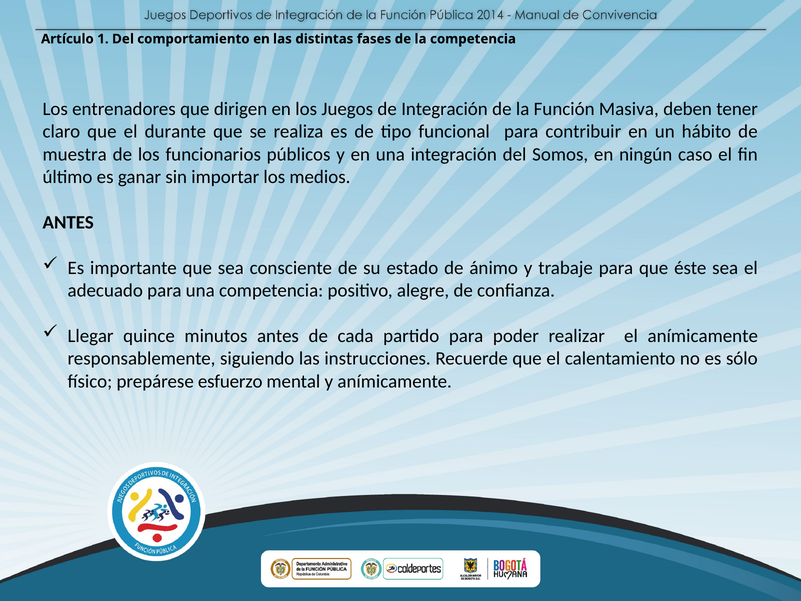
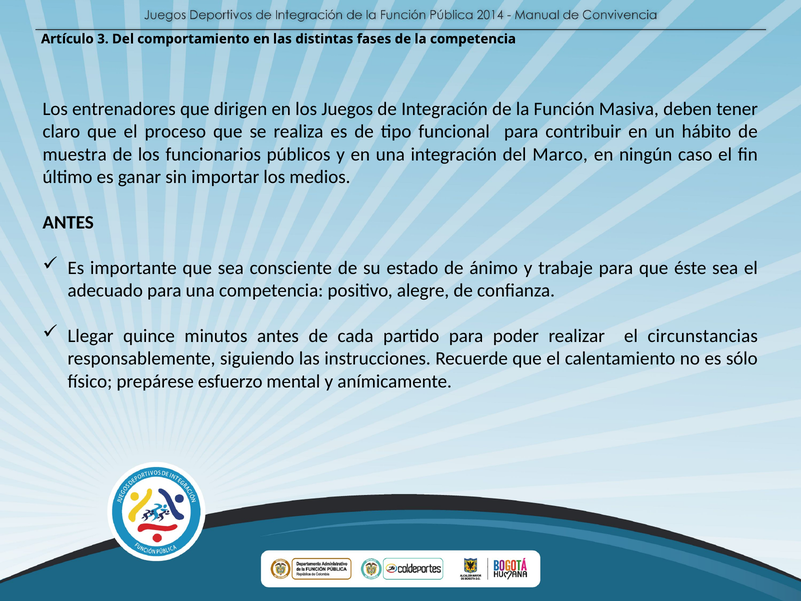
1: 1 -> 3
durante: durante -> proceso
Somos: Somos -> Marco
el anímicamente: anímicamente -> circunstancias
